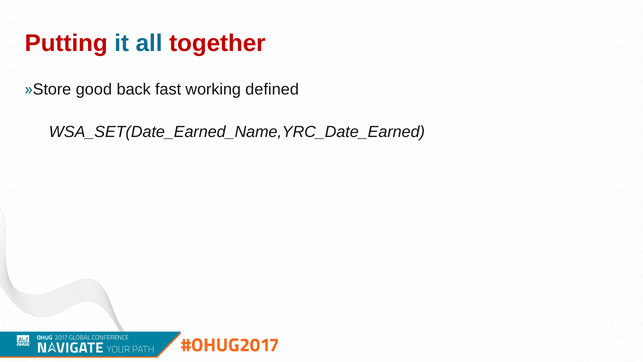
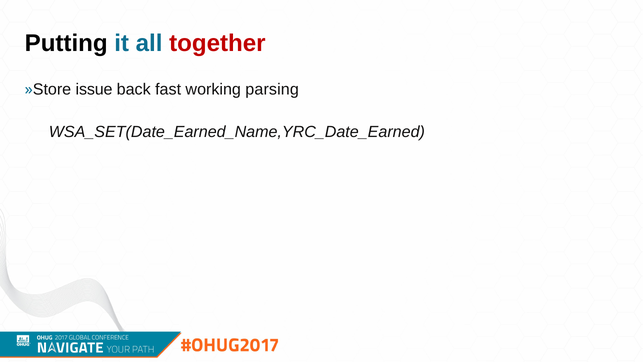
Putting colour: red -> black
good: good -> issue
defined: defined -> parsing
